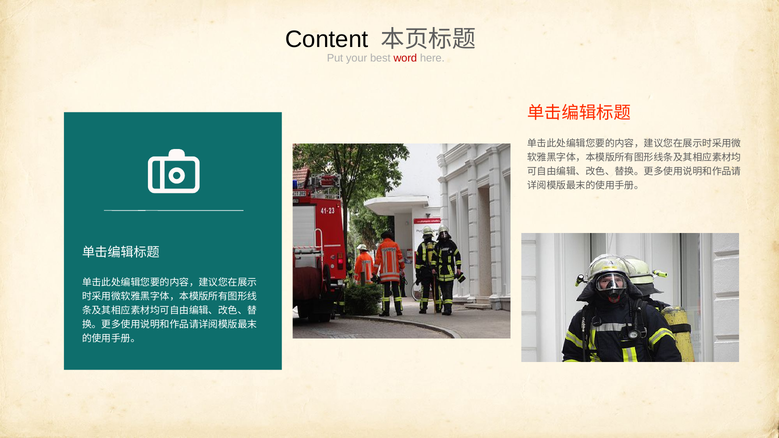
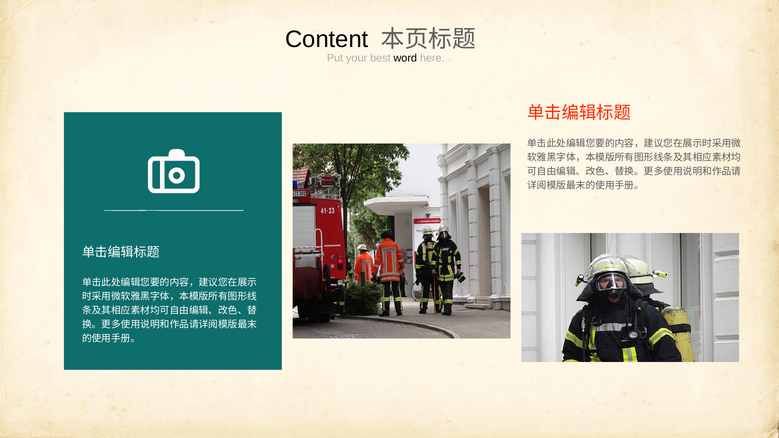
word colour: red -> black
